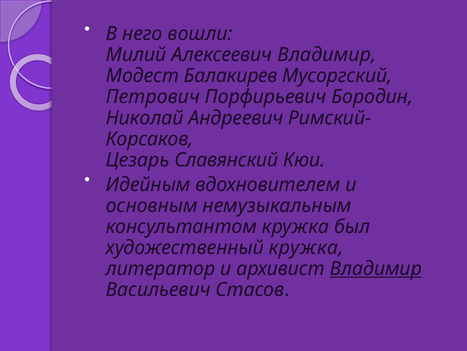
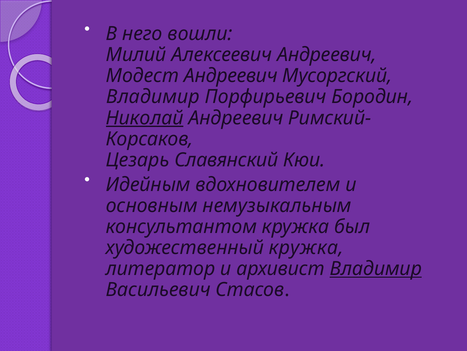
Алексеевич Владимир: Владимир -> Андреевич
Модест Балакирев: Балакирев -> Андреевич
Петрович at (153, 97): Петрович -> Владимир
Николай underline: none -> present
